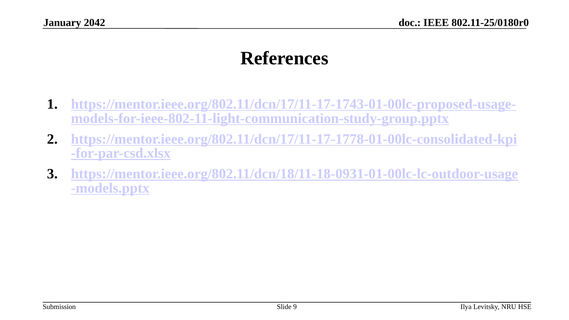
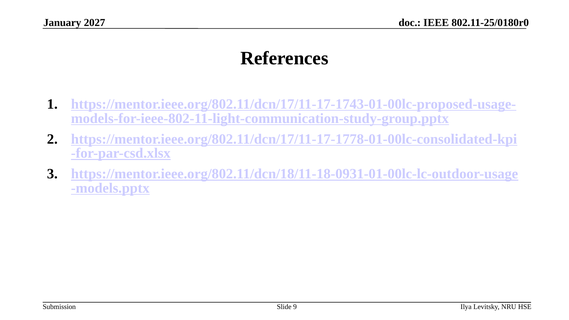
2042: 2042 -> 2027
